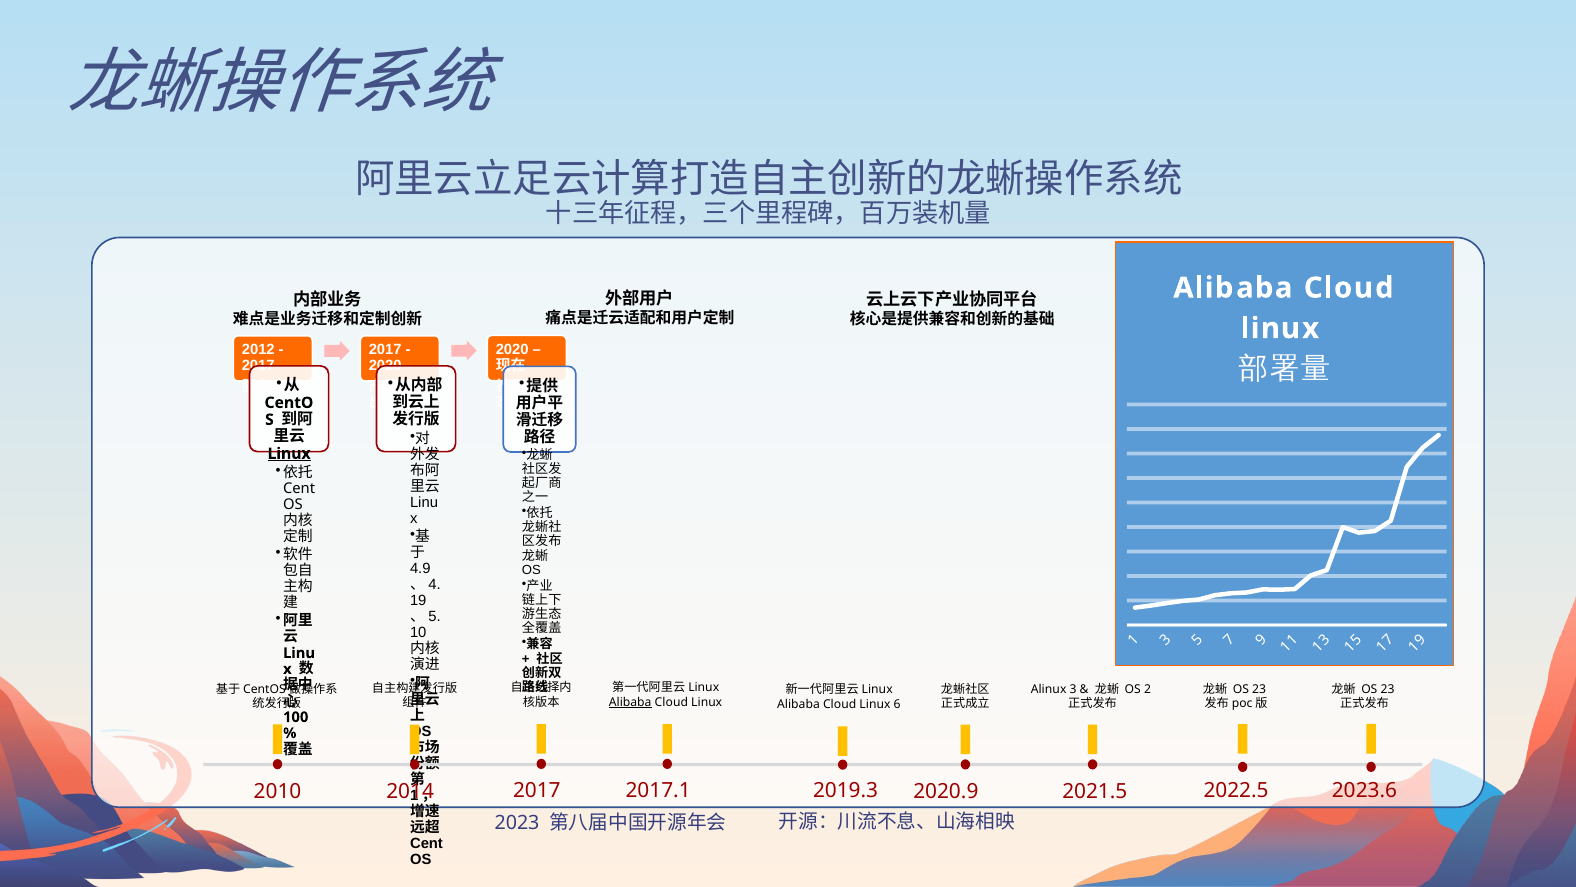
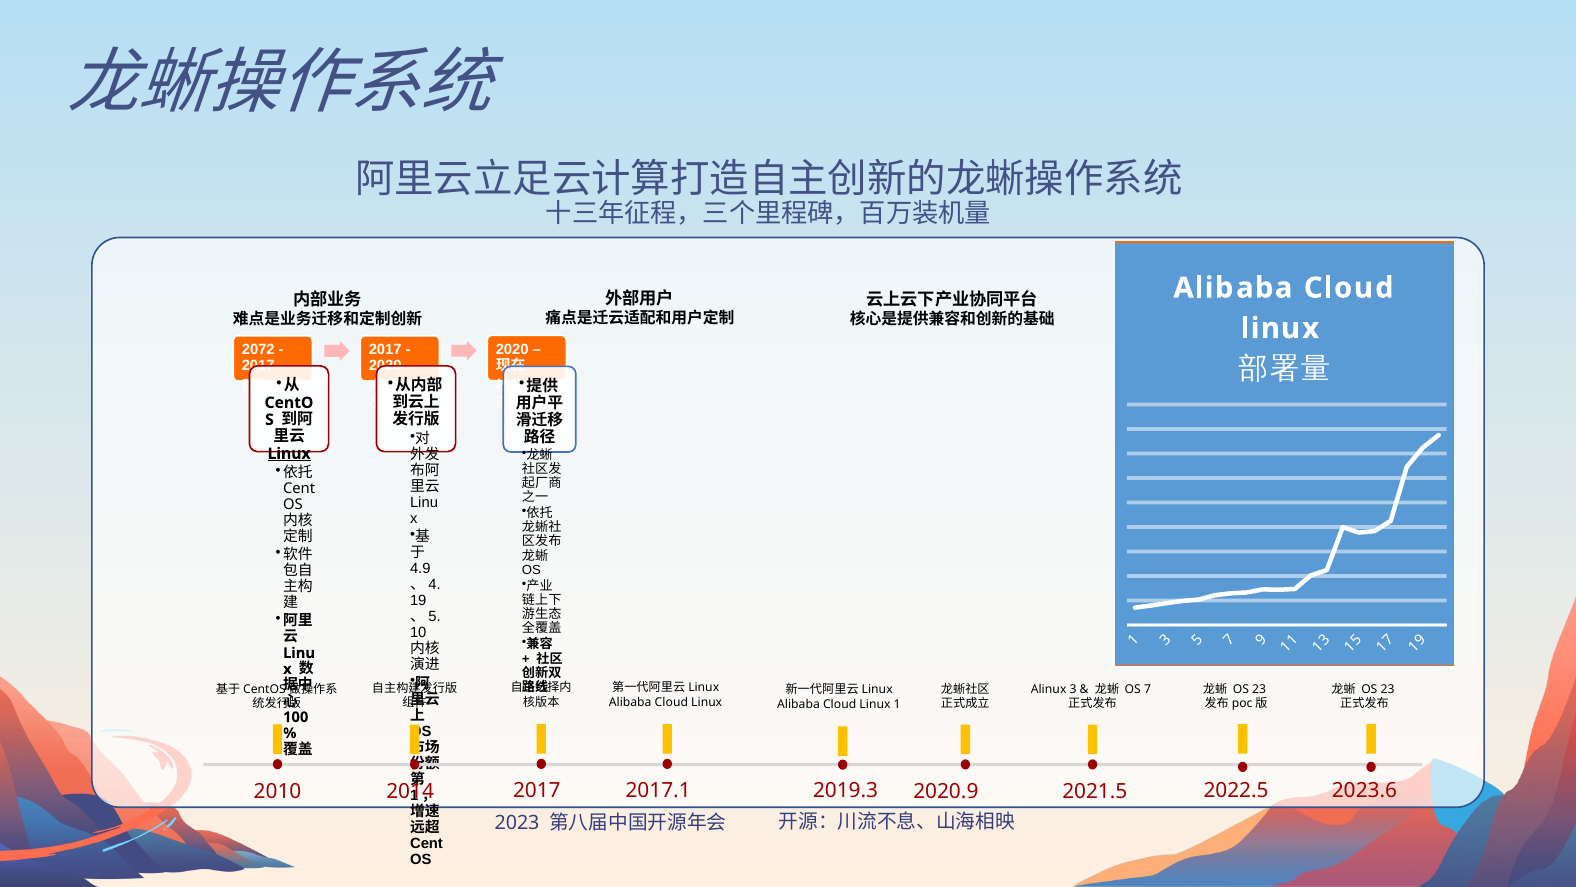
2012: 2012 -> 2072
OS 2: 2 -> 7
Alibaba at (630, 702) underline: present -> none
Linux 6: 6 -> 1
